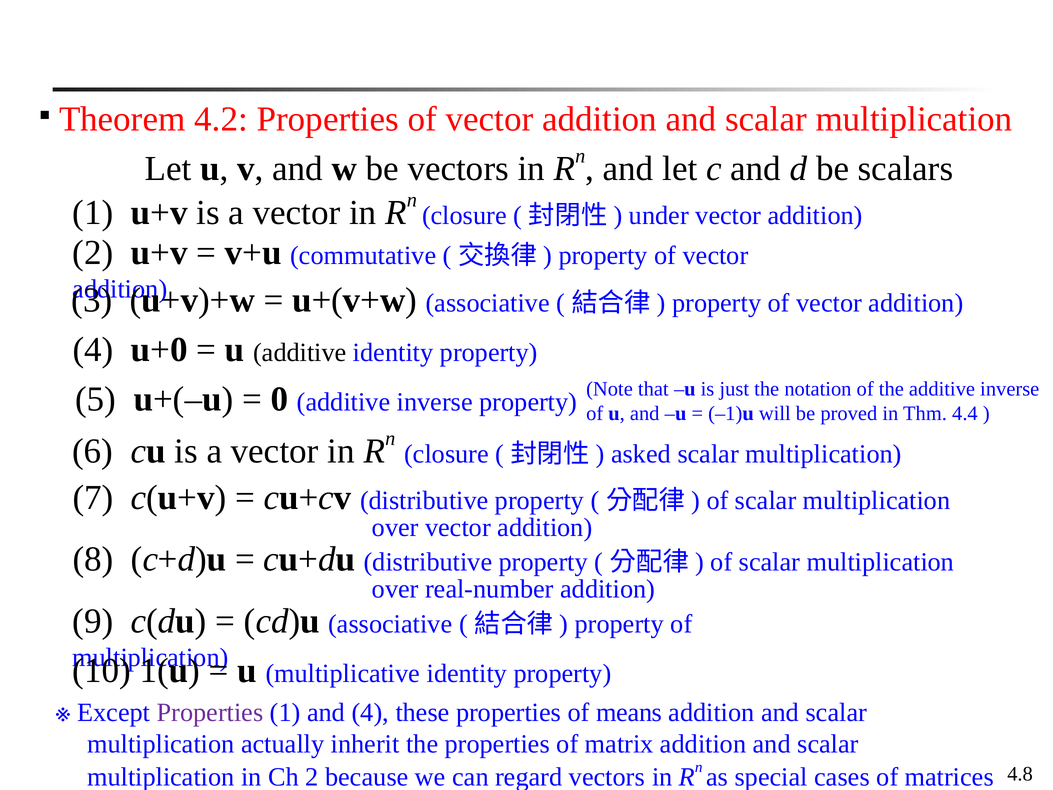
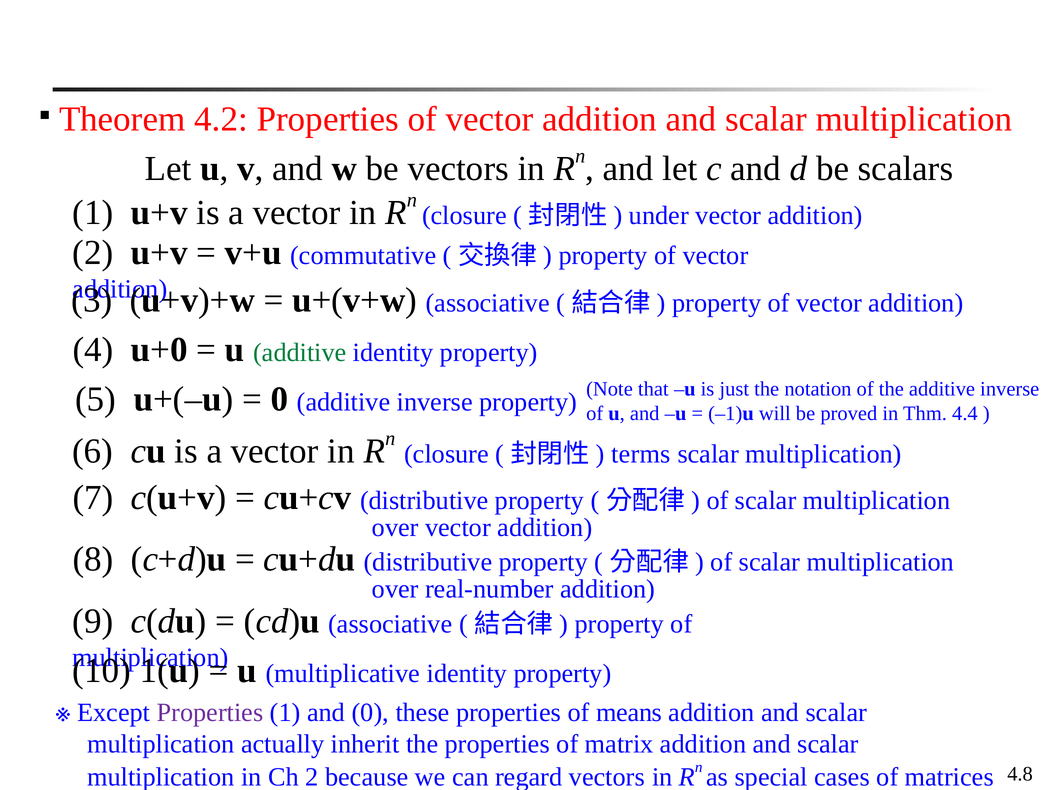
additive at (300, 352) colour: black -> green
asked: asked -> terms
and 4: 4 -> 0
